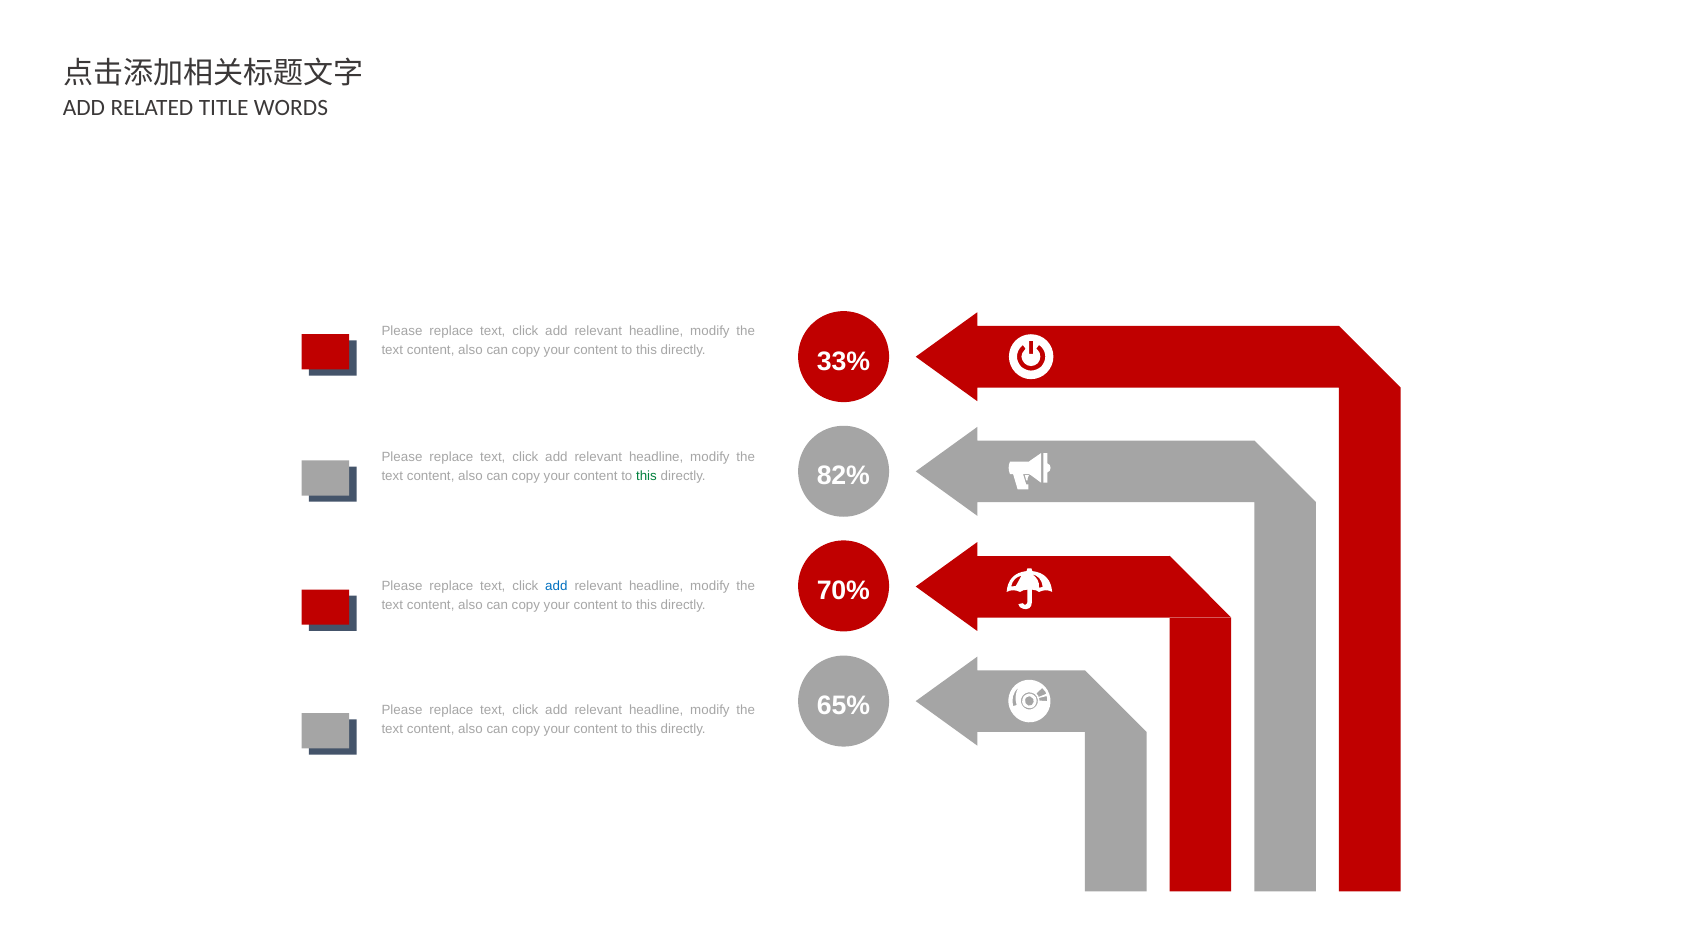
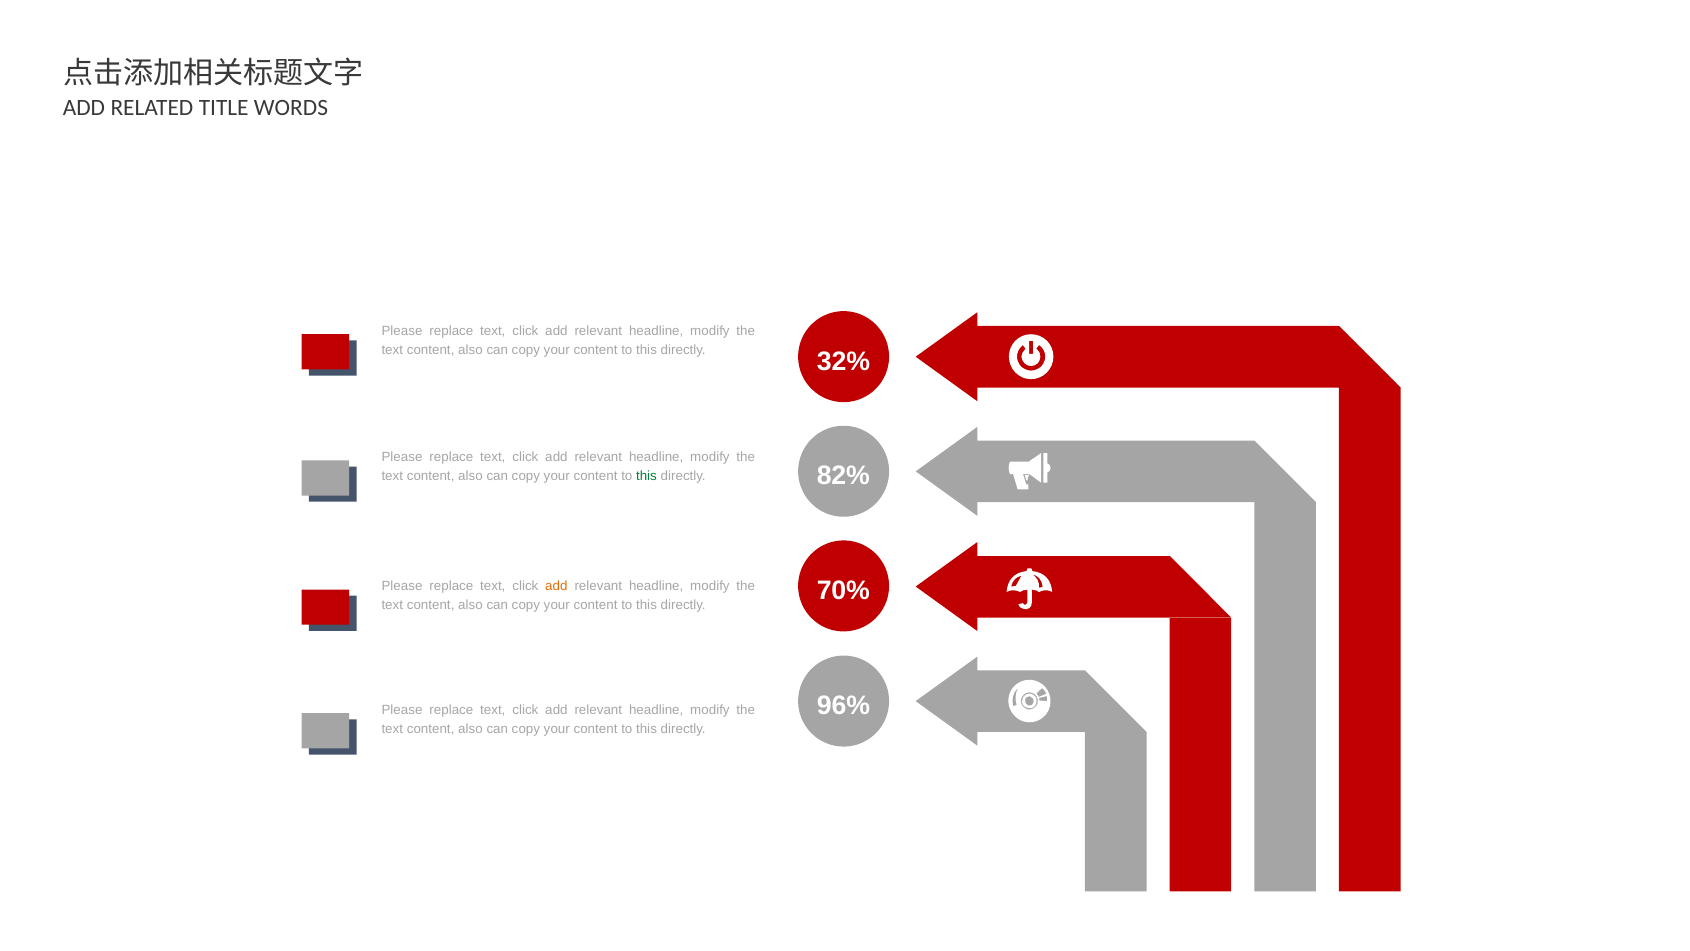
33%: 33% -> 32%
add at (556, 586) colour: blue -> orange
65%: 65% -> 96%
